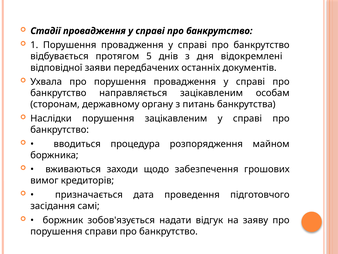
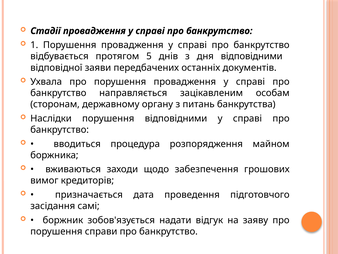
дня відокремлені: відокремлені -> відповідними
порушення зацікавленим: зацікавленим -> відповідними
